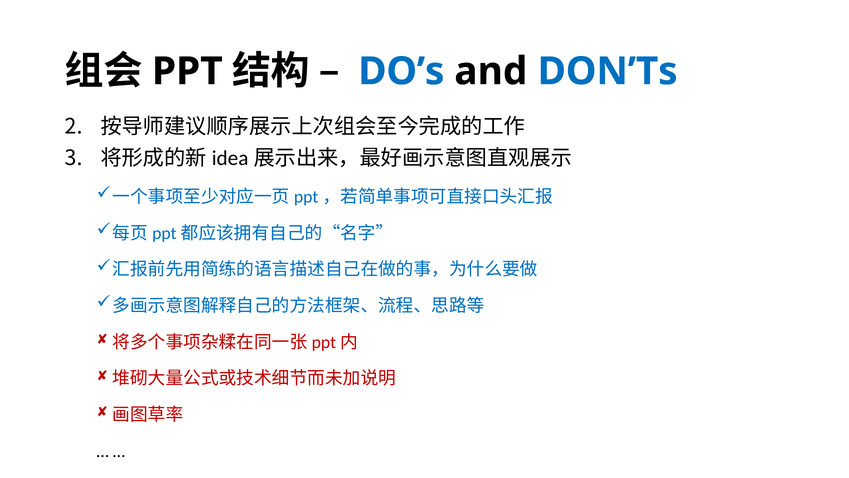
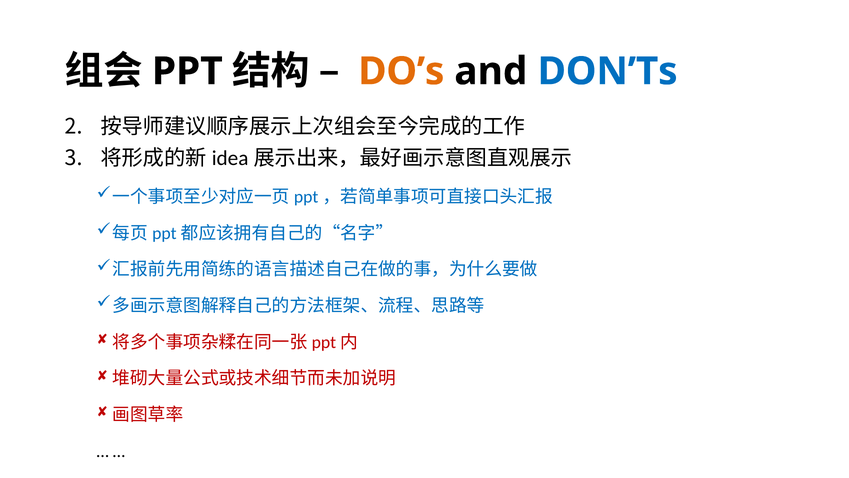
DO’s colour: blue -> orange
